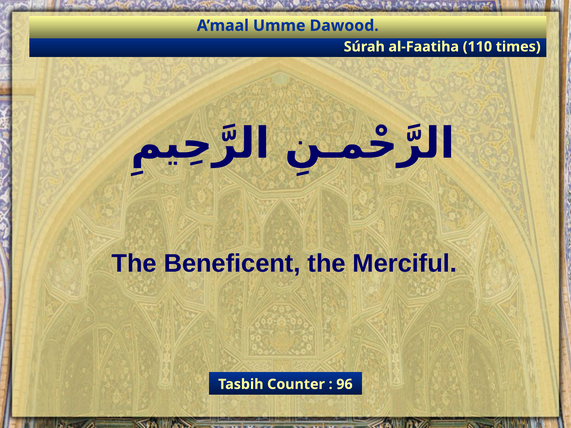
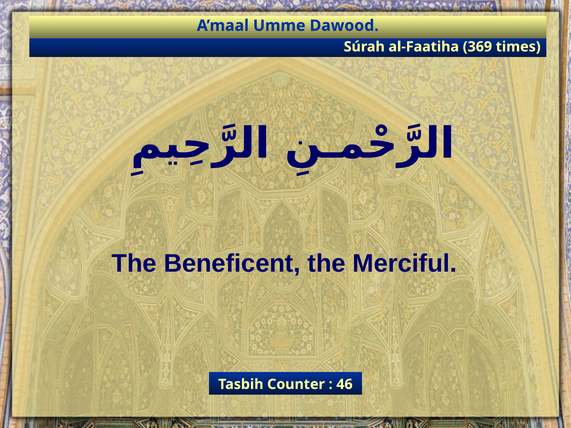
110: 110 -> 369
96: 96 -> 46
